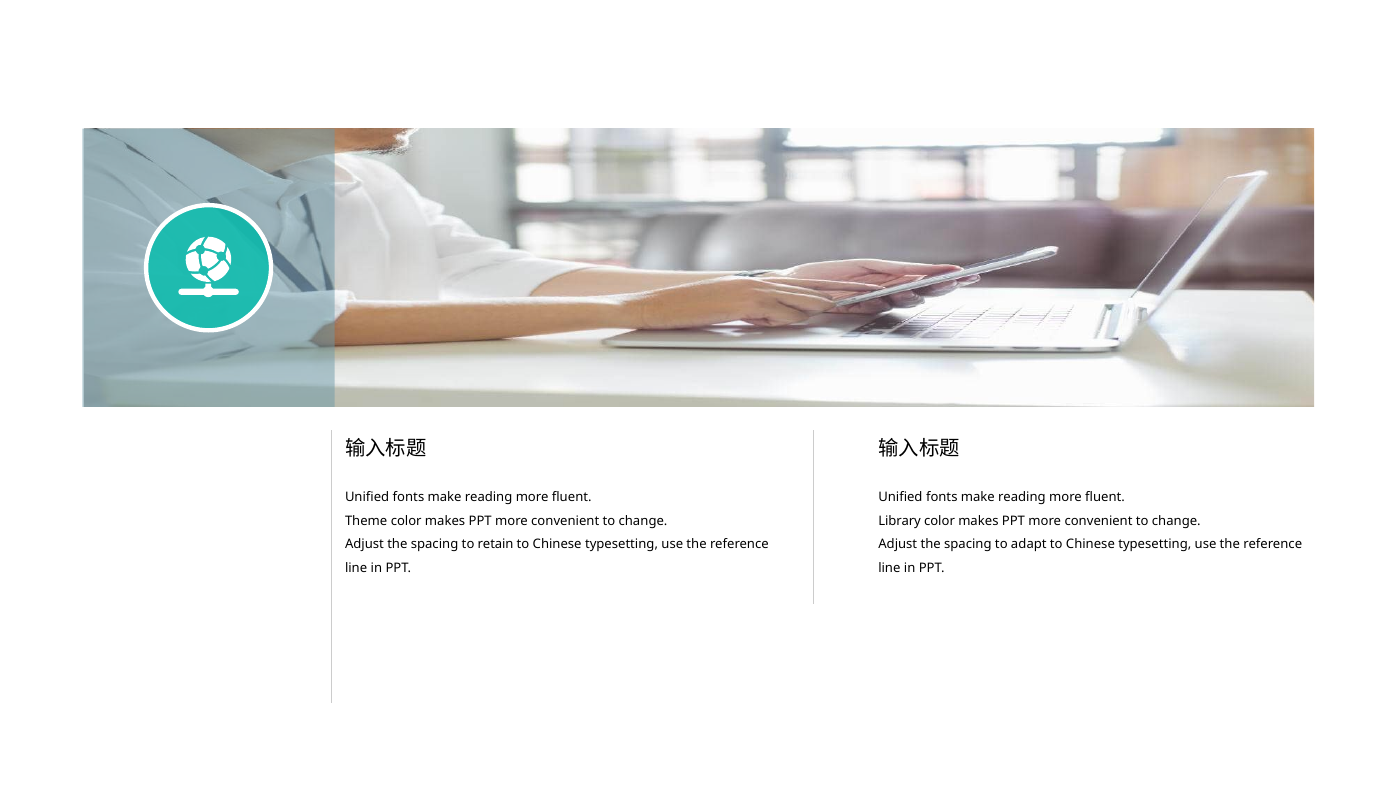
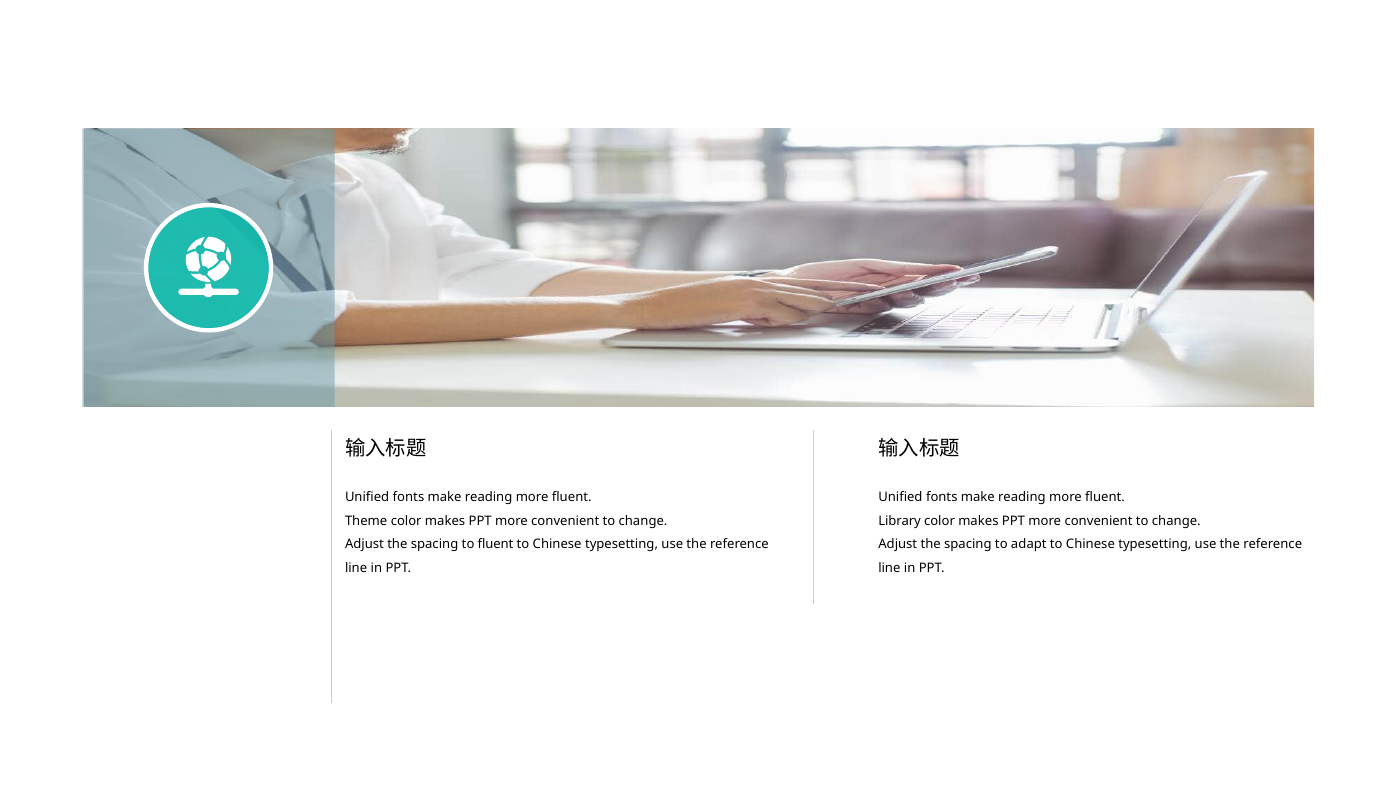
to retain: retain -> fluent
